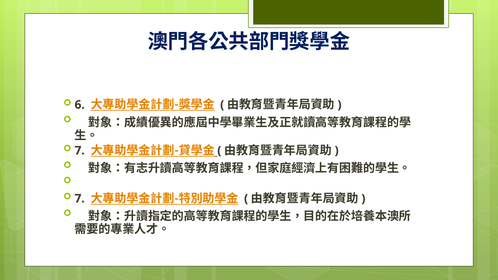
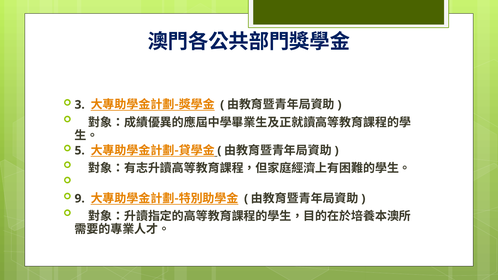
6: 6 -> 3
7 at (80, 151): 7 -> 5
7 at (80, 199): 7 -> 9
